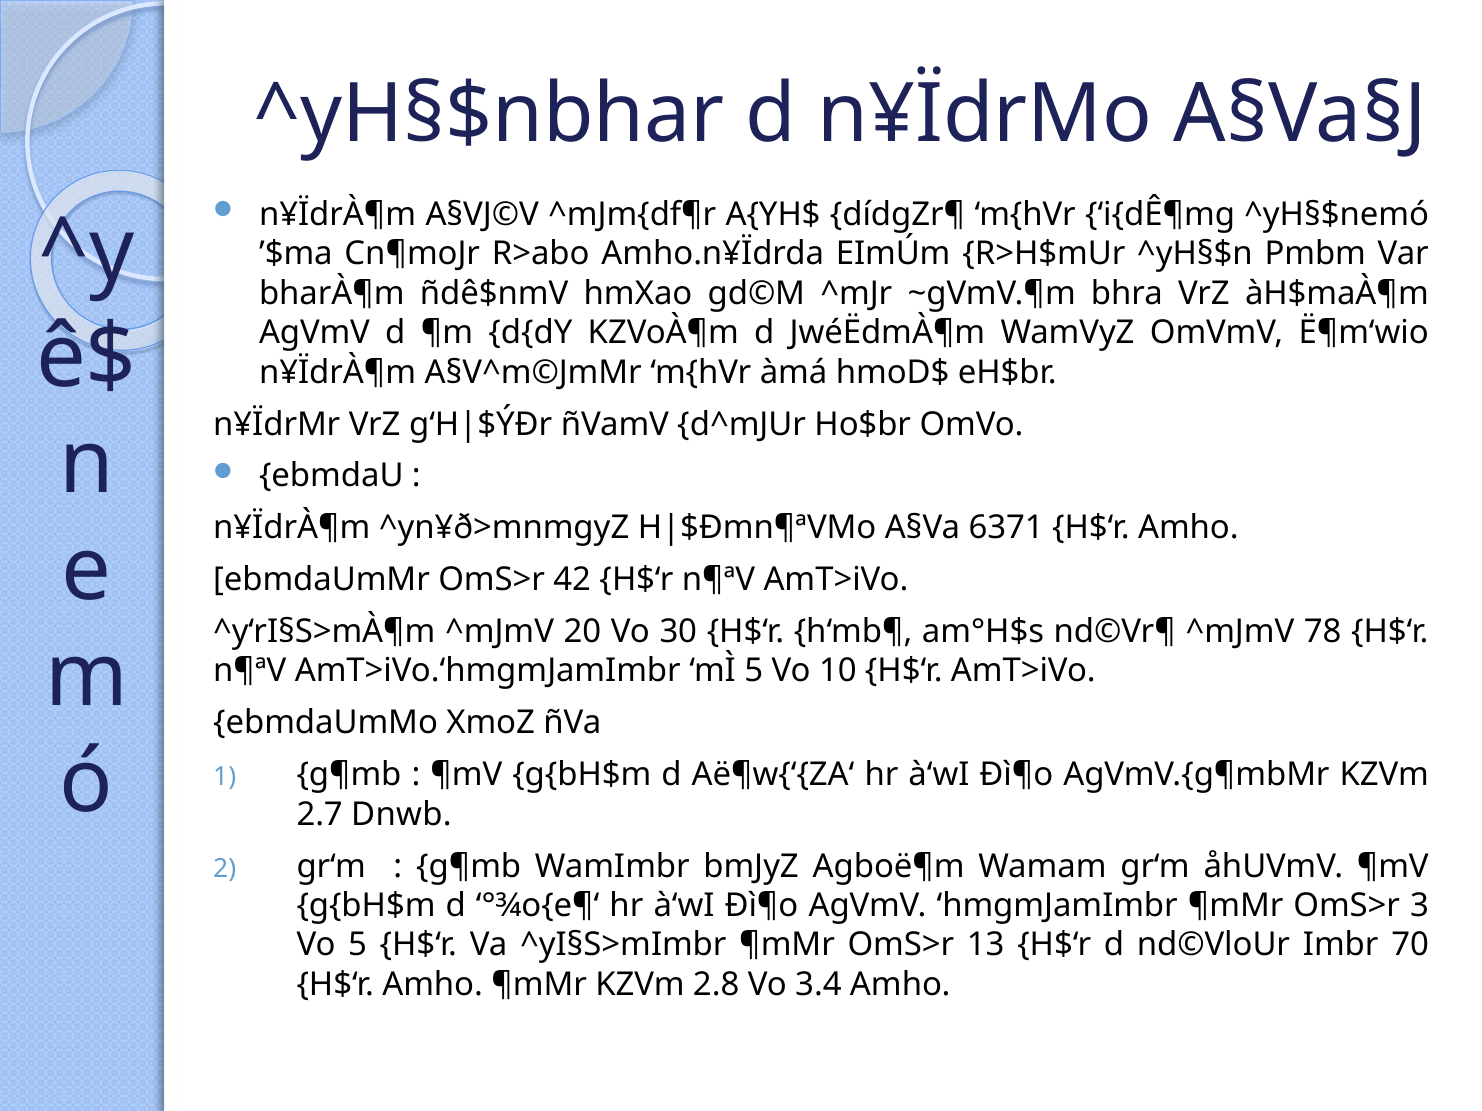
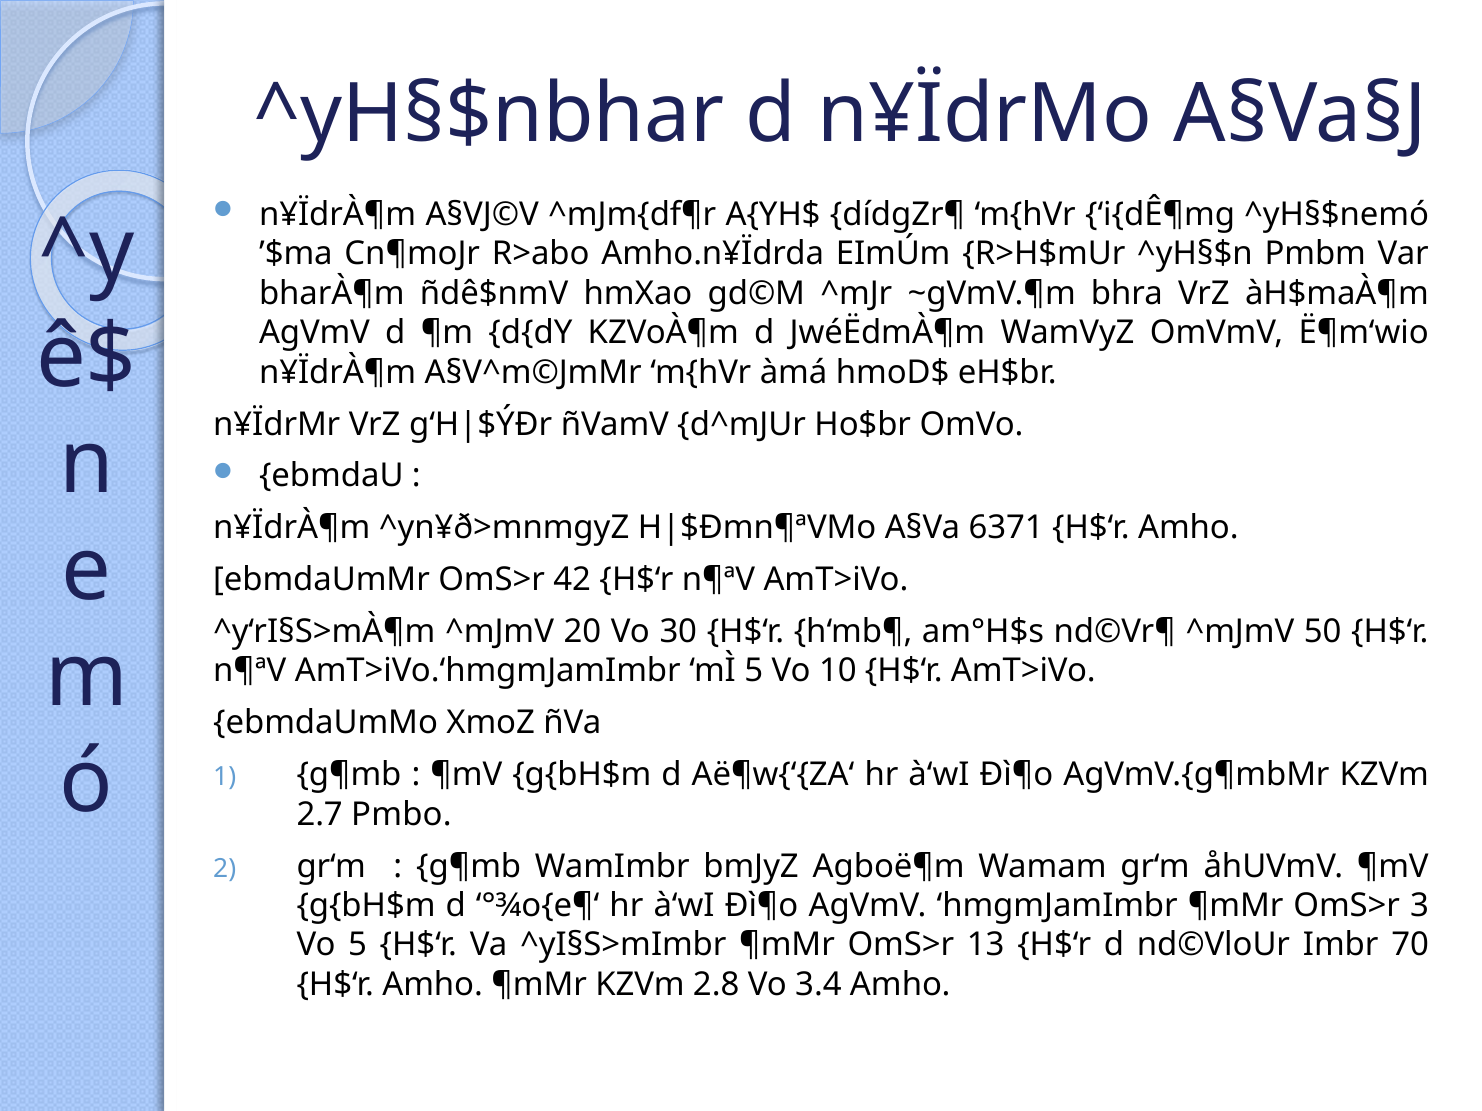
78: 78 -> 50
Dnwb: Dnwb -> Pmbo
